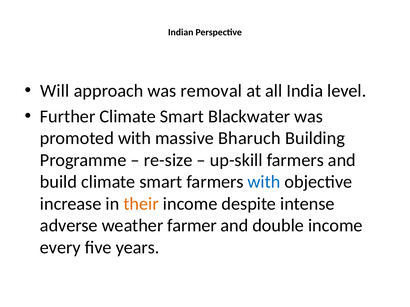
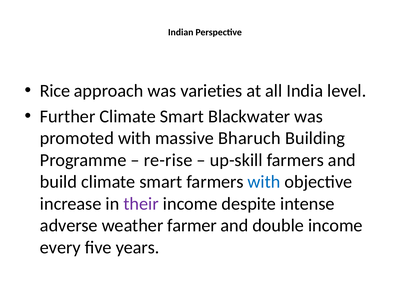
Will: Will -> Rice
removal: removal -> varieties
re-size: re-size -> re-rise
their colour: orange -> purple
